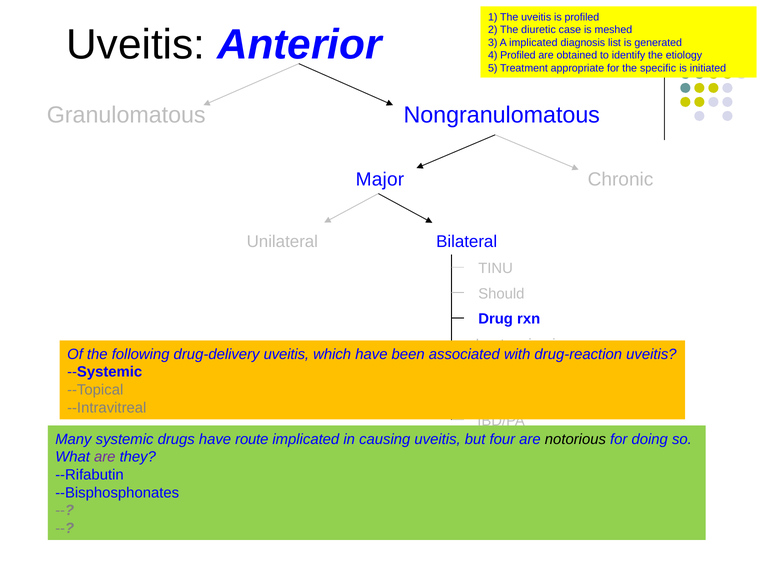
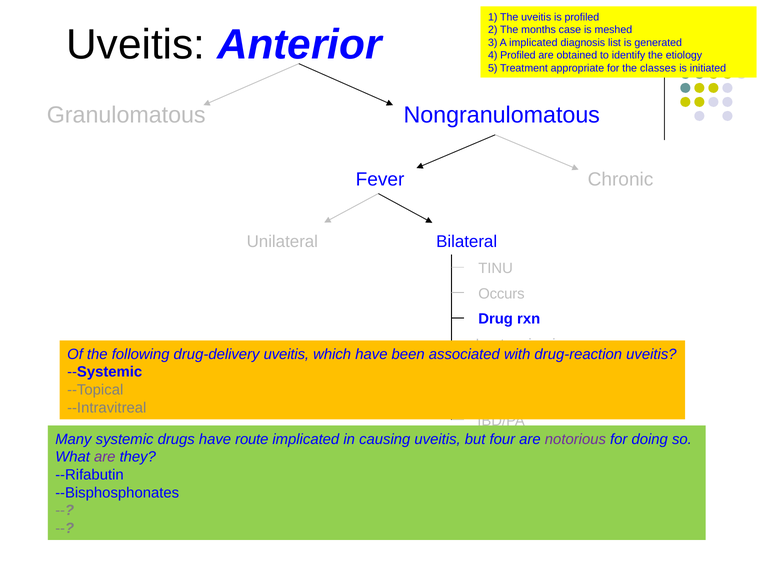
diuretic: diuretic -> months
specific: specific -> classes
Major: Major -> Fever
Should: Should -> Occurs
notorious colour: black -> purple
